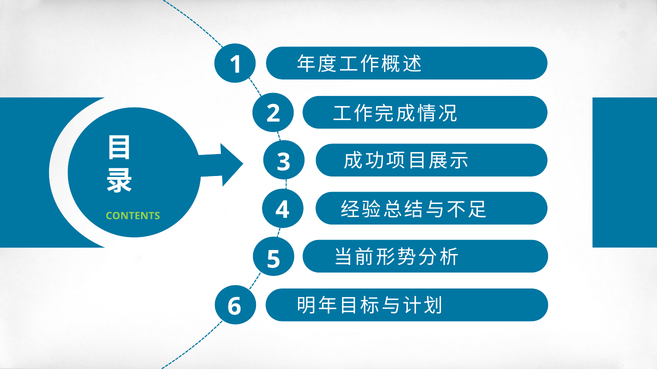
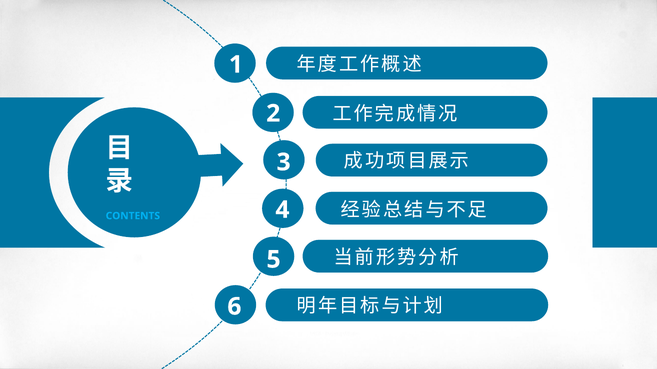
CONTENTS colour: light green -> light blue
